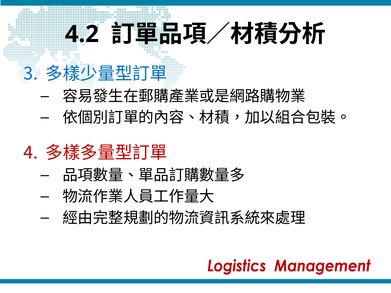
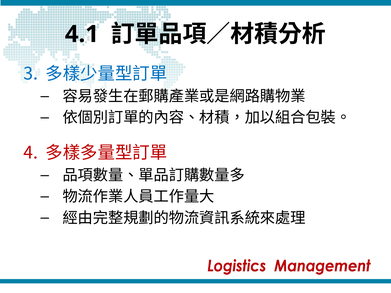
4.2: 4.2 -> 4.1
